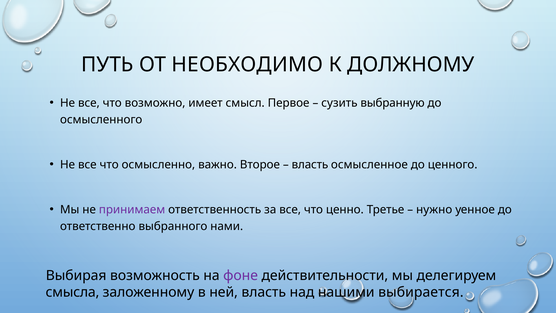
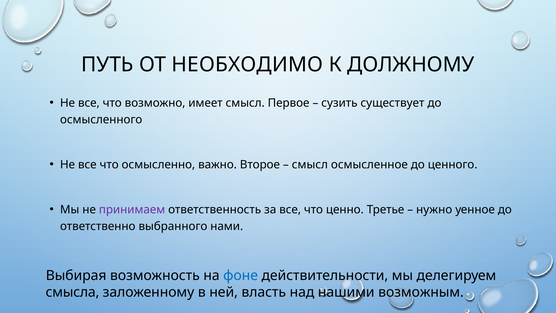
выбранную: выбранную -> существует
власть at (310, 165): власть -> смысл
фоне colour: purple -> blue
выбирается: выбирается -> возможным
